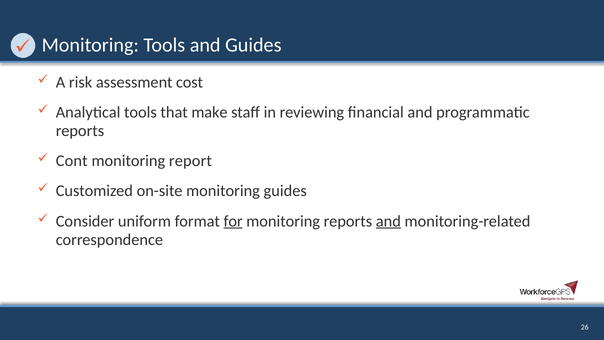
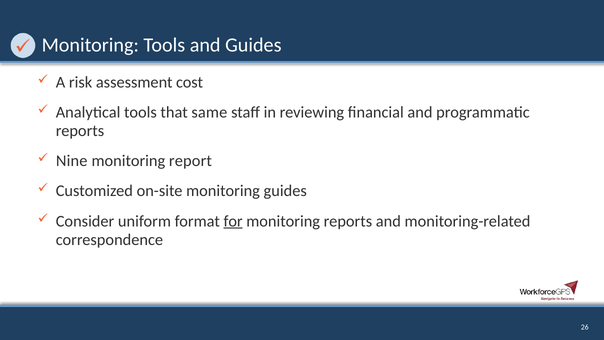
make: make -> same
Cont: Cont -> Nine
and at (388, 221) underline: present -> none
